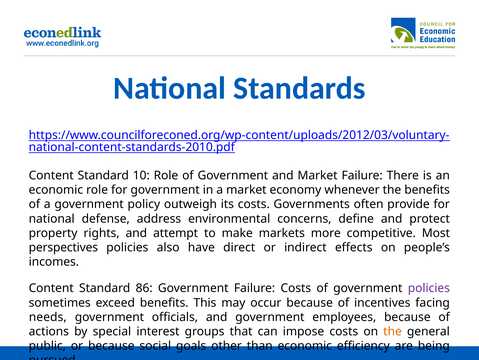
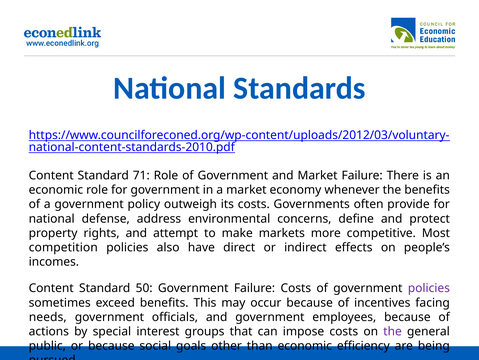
10: 10 -> 71
perspectives: perspectives -> competition
86: 86 -> 50
the at (393, 331) colour: orange -> purple
